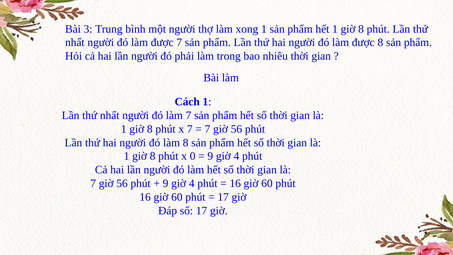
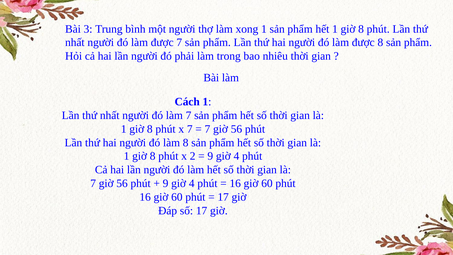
0: 0 -> 2
